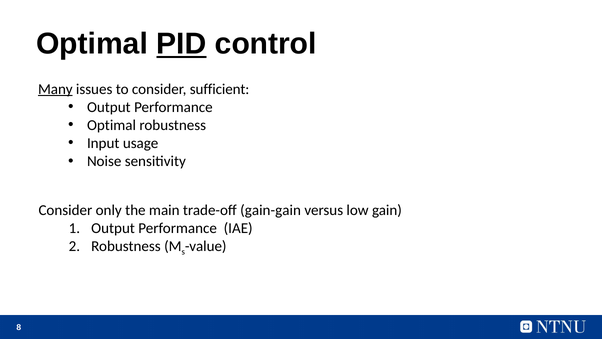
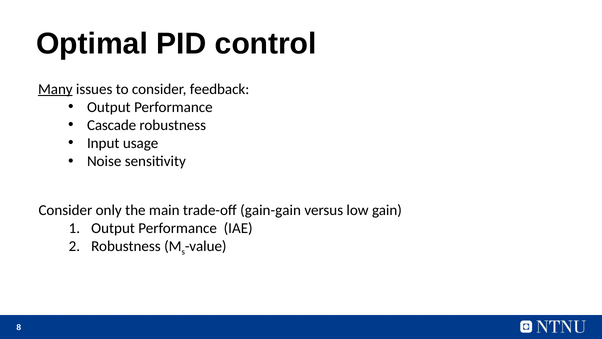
PID underline: present -> none
sufficient: sufficient -> feedback
Optimal at (112, 125): Optimal -> Cascade
